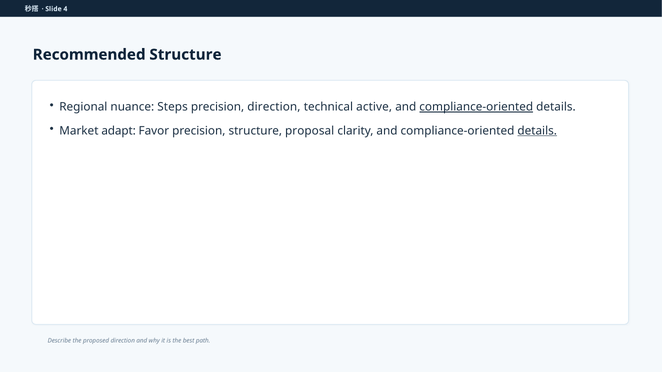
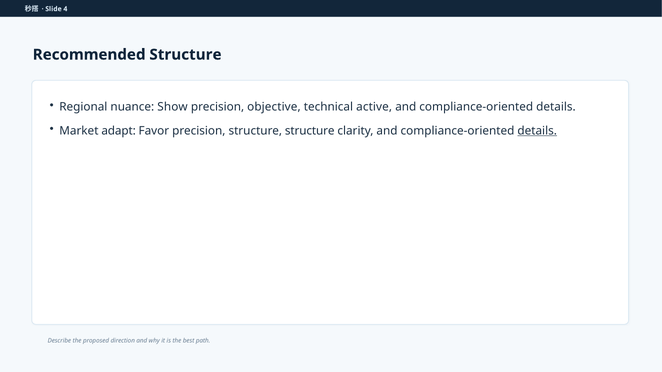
Steps: Steps -> Show
precision direction: direction -> objective
compliance-oriented at (476, 107) underline: present -> none
structure proposal: proposal -> structure
